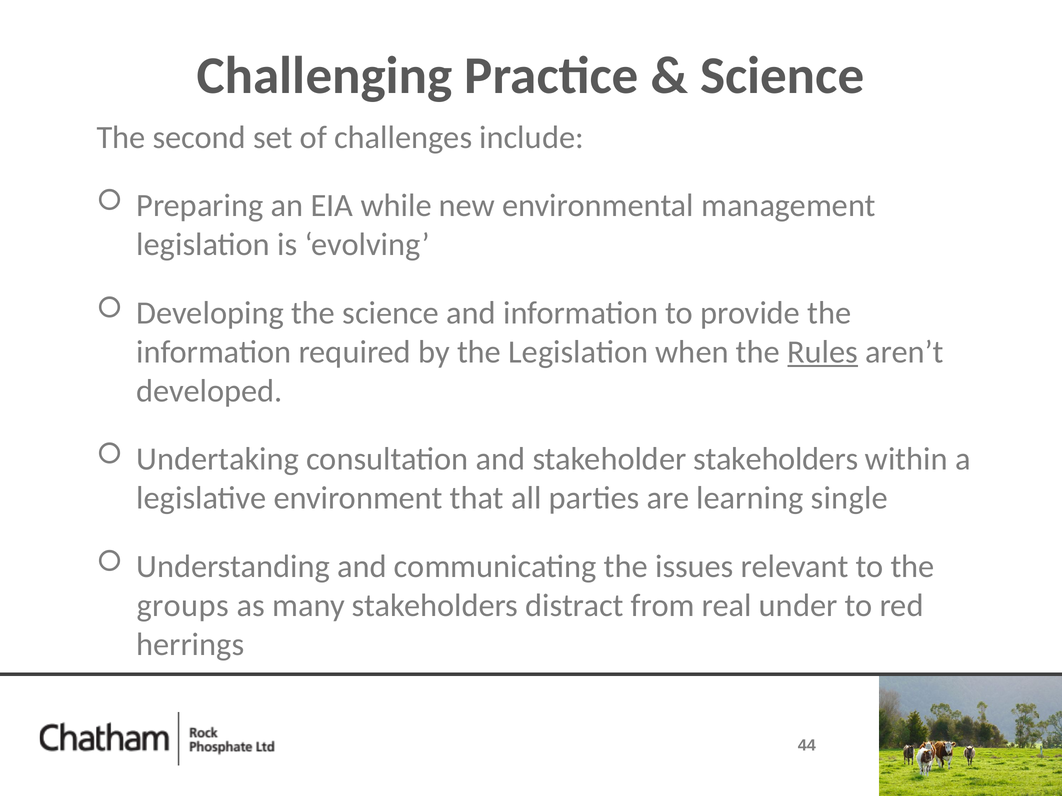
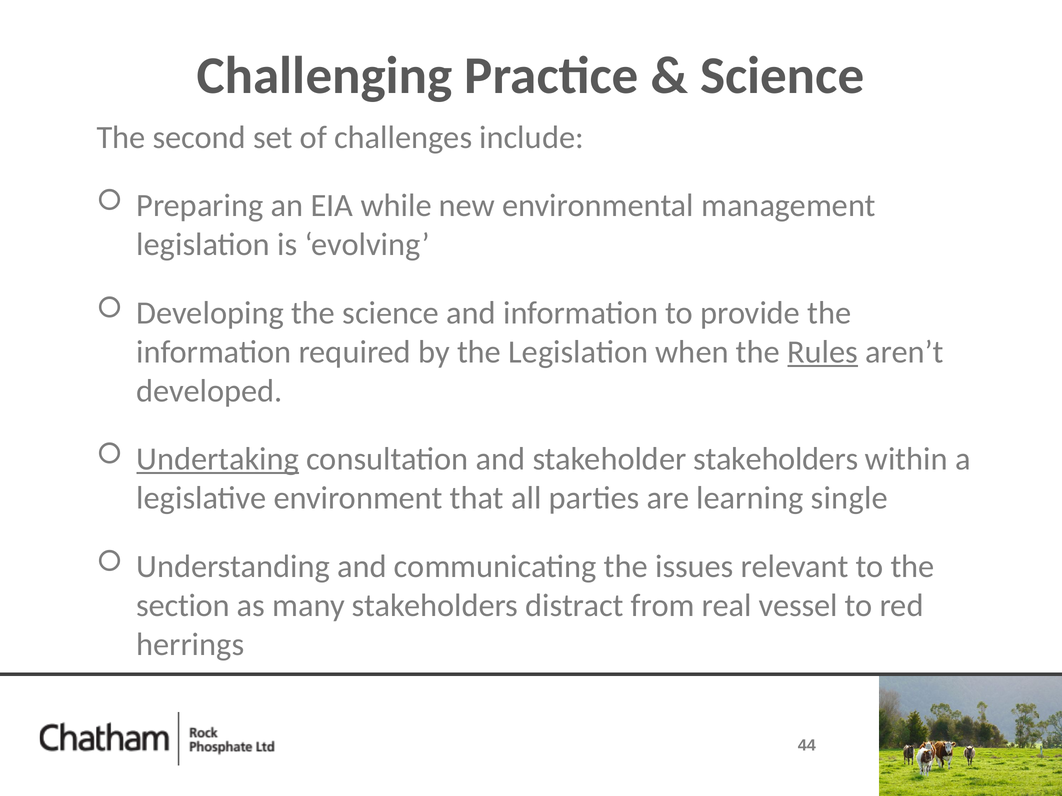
Undertaking underline: none -> present
groups: groups -> section
under: under -> vessel
